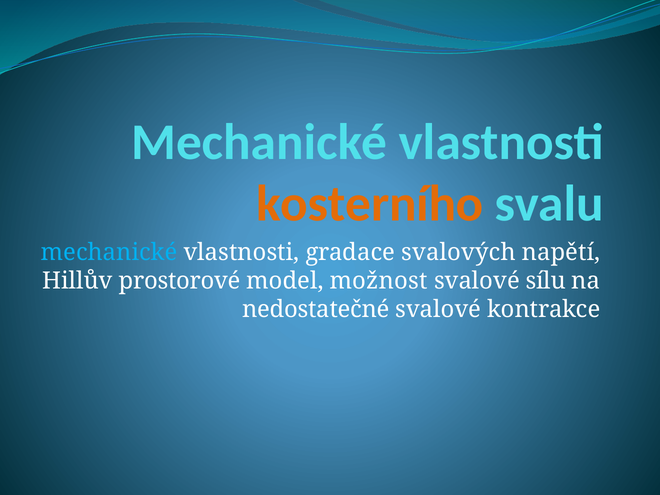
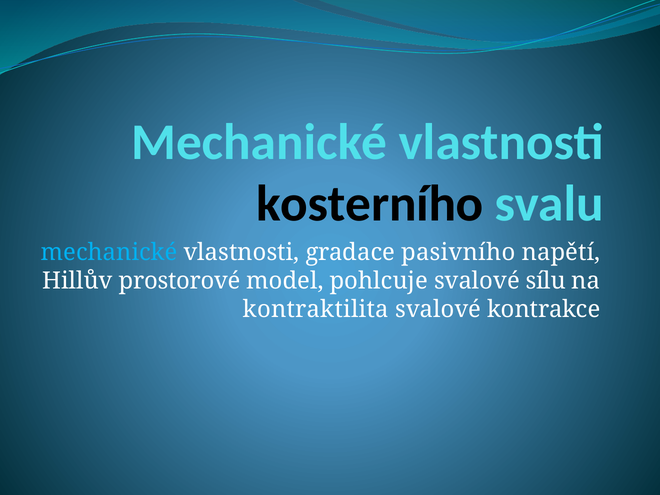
kosterního colour: orange -> black
svalových: svalových -> pasivního
možnost: možnost -> pohlcuje
nedostatečné: nedostatečné -> kontraktilita
